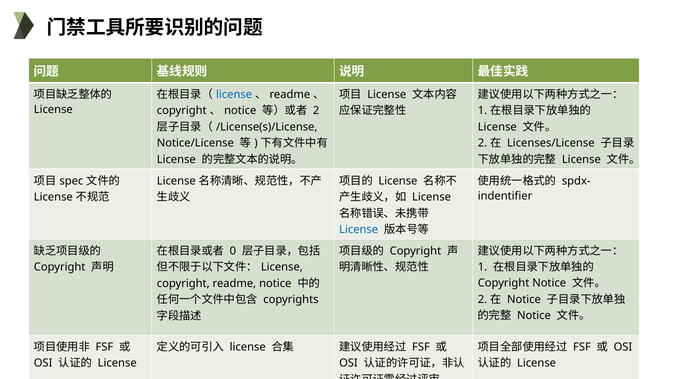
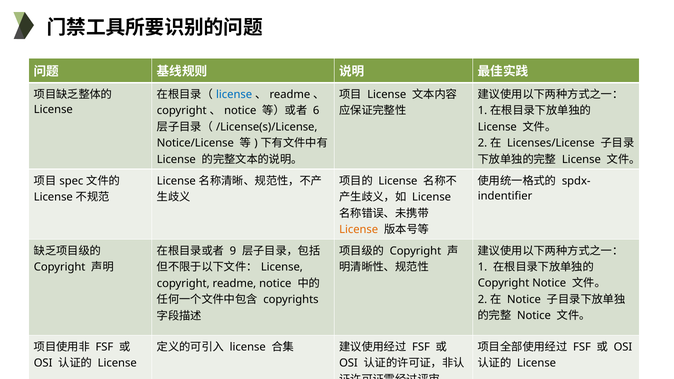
2 at (316, 111): 2 -> 6
License at (359, 230) colour: blue -> orange
0: 0 -> 9
